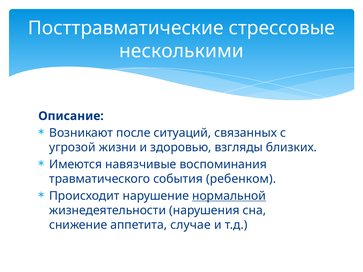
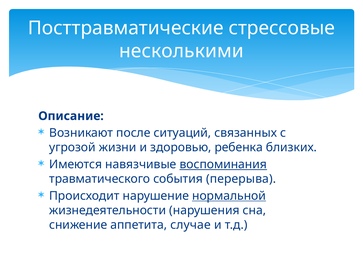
взгляды: взгляды -> ребенка
воспоминания underline: none -> present
ребенком: ребенком -> перерыва
